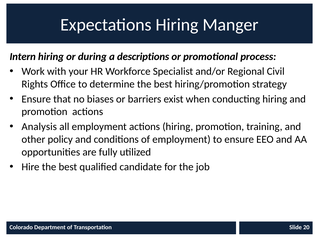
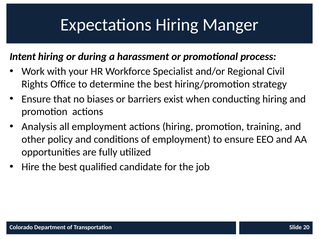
Intern: Intern -> Intent
descriptions: descriptions -> harassment
